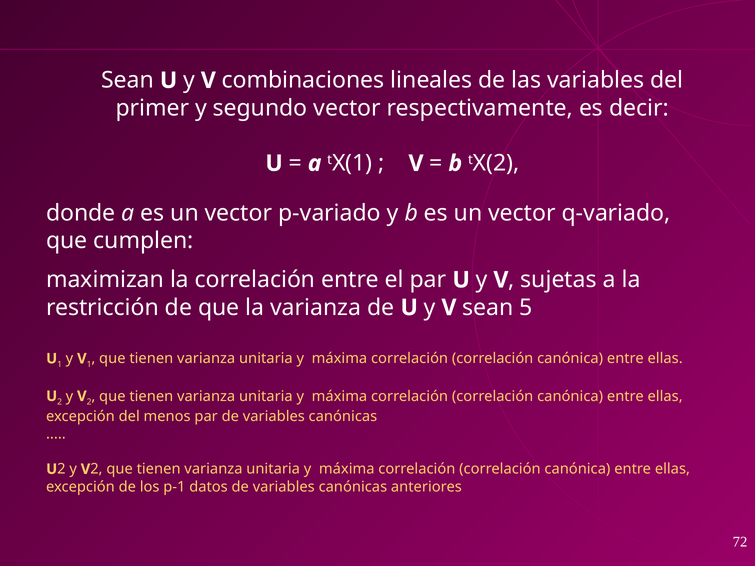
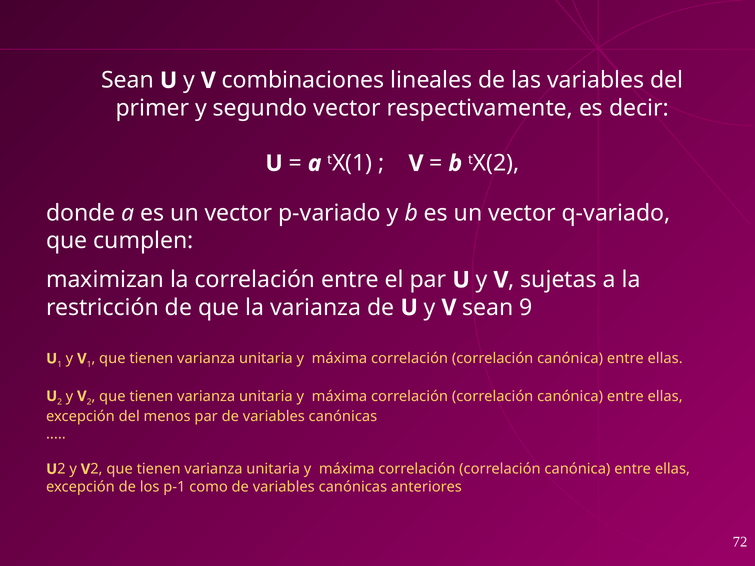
5: 5 -> 9
datos: datos -> como
